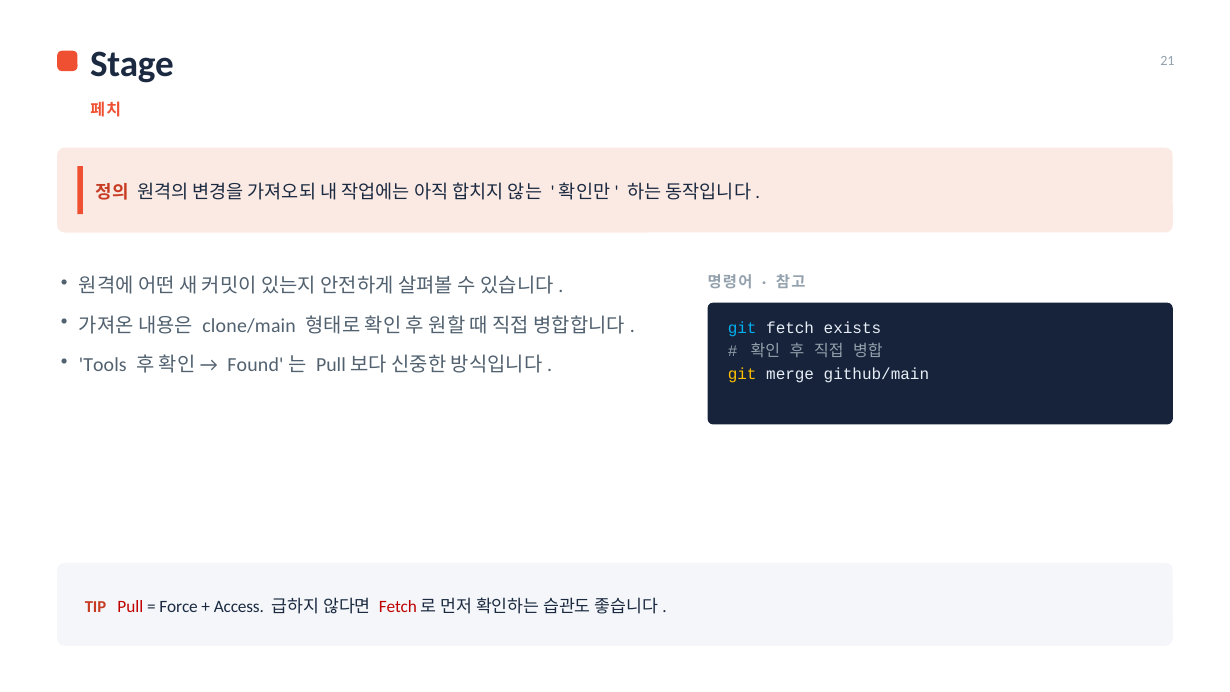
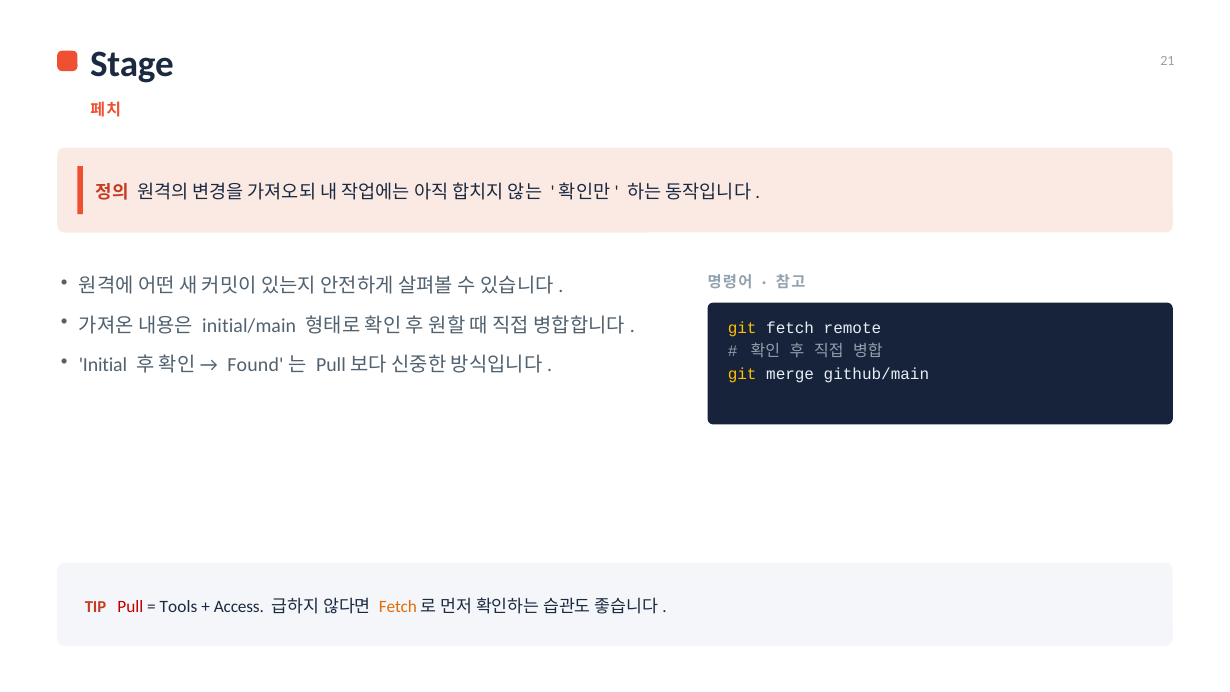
clone/main: clone/main -> initial/main
git at (742, 328) colour: light blue -> yellow
exists: exists -> remote
Tools: Tools -> Initial
Force: Force -> Tools
Fetch at (398, 606) colour: red -> orange
